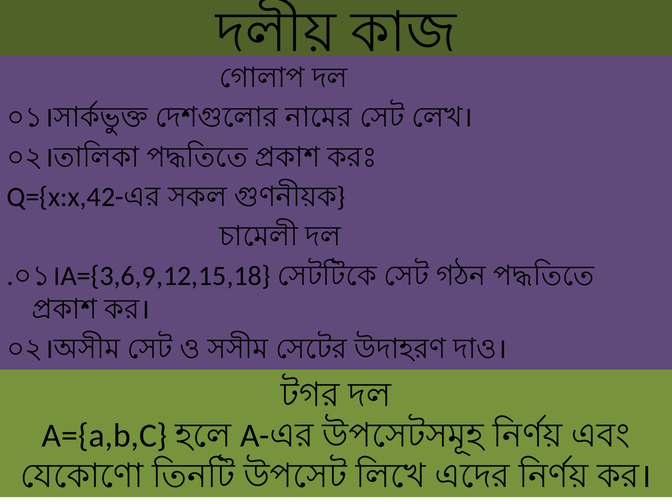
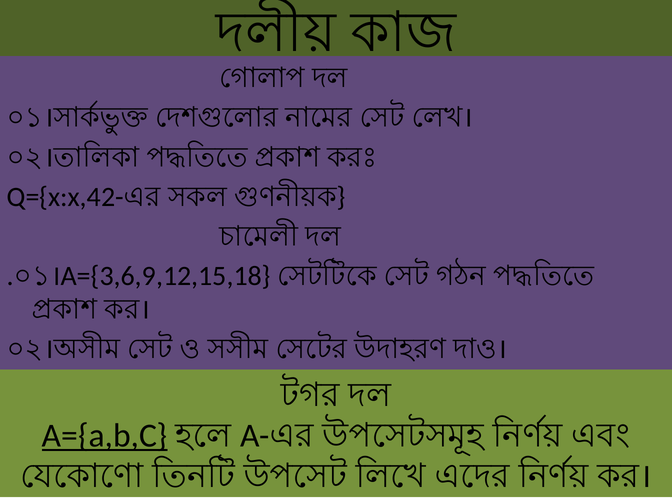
A={a,b,C underline: none -> present
